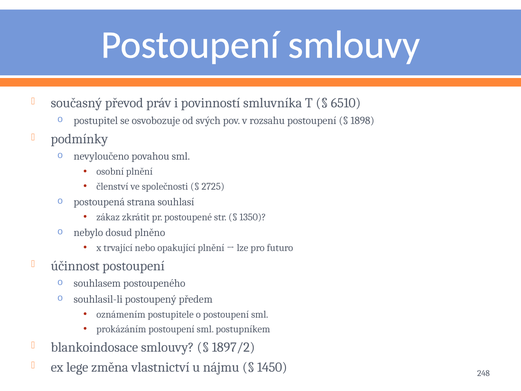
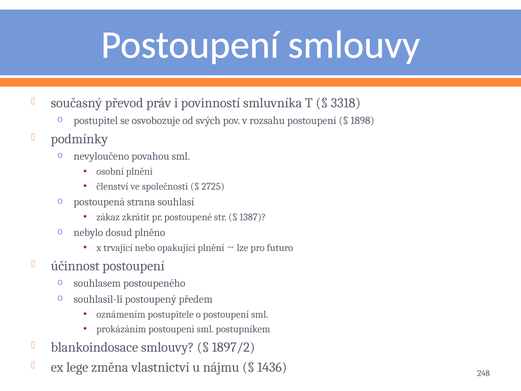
6510: 6510 -> 3318
1350: 1350 -> 1387
1450: 1450 -> 1436
